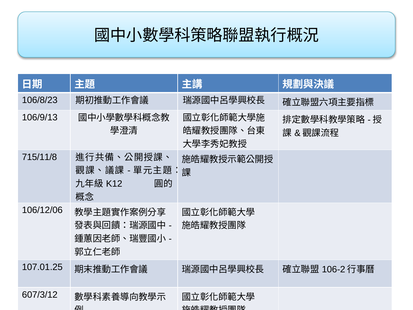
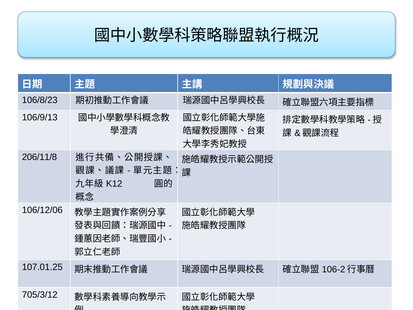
715/11/8: 715/11/8 -> 206/11/8
607/3/12: 607/3/12 -> 705/3/12
